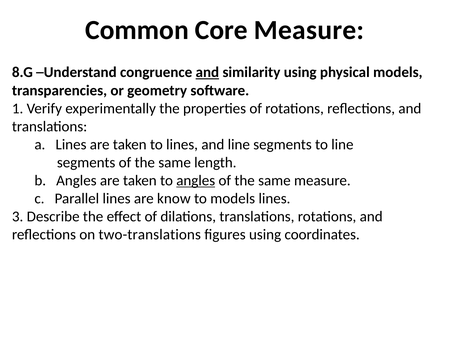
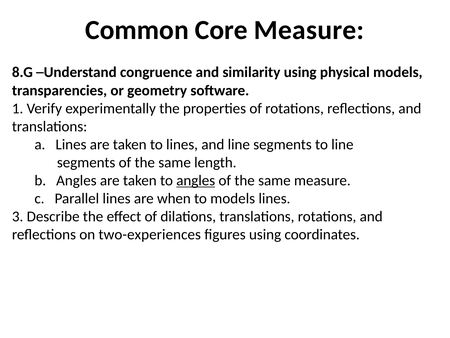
and at (207, 72) underline: present -> none
know: know -> when
two-translations: two-translations -> two-experiences
